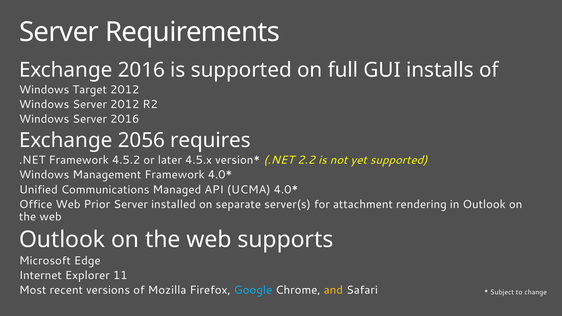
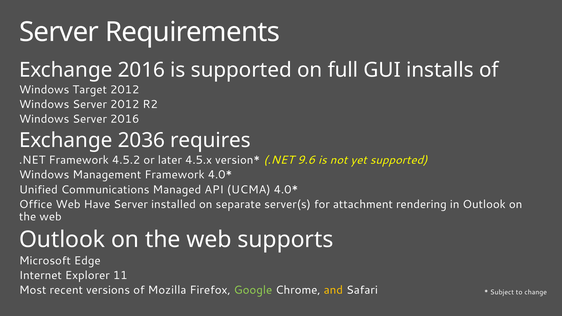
2056: 2056 -> 2036
2.2: 2.2 -> 9.6
Prior: Prior -> Have
Google colour: light blue -> light green
